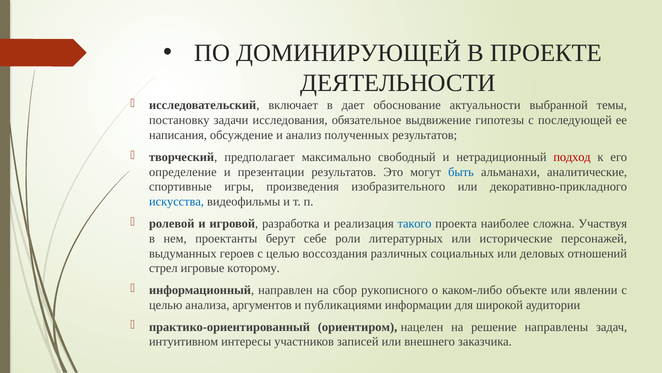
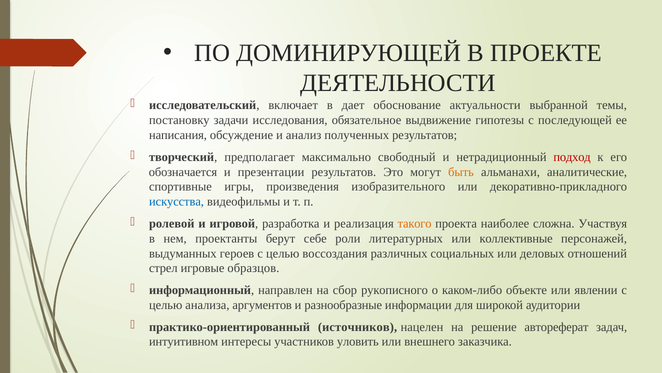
определение: определение -> обозначается
быть colour: blue -> orange
такого colour: blue -> orange
исторические: исторические -> коллективные
которому: которому -> образцов
публикациями: публикациями -> разнообразные
ориентиром: ориентиром -> источников
направлены: направлены -> автореферат
записей: записей -> уловить
